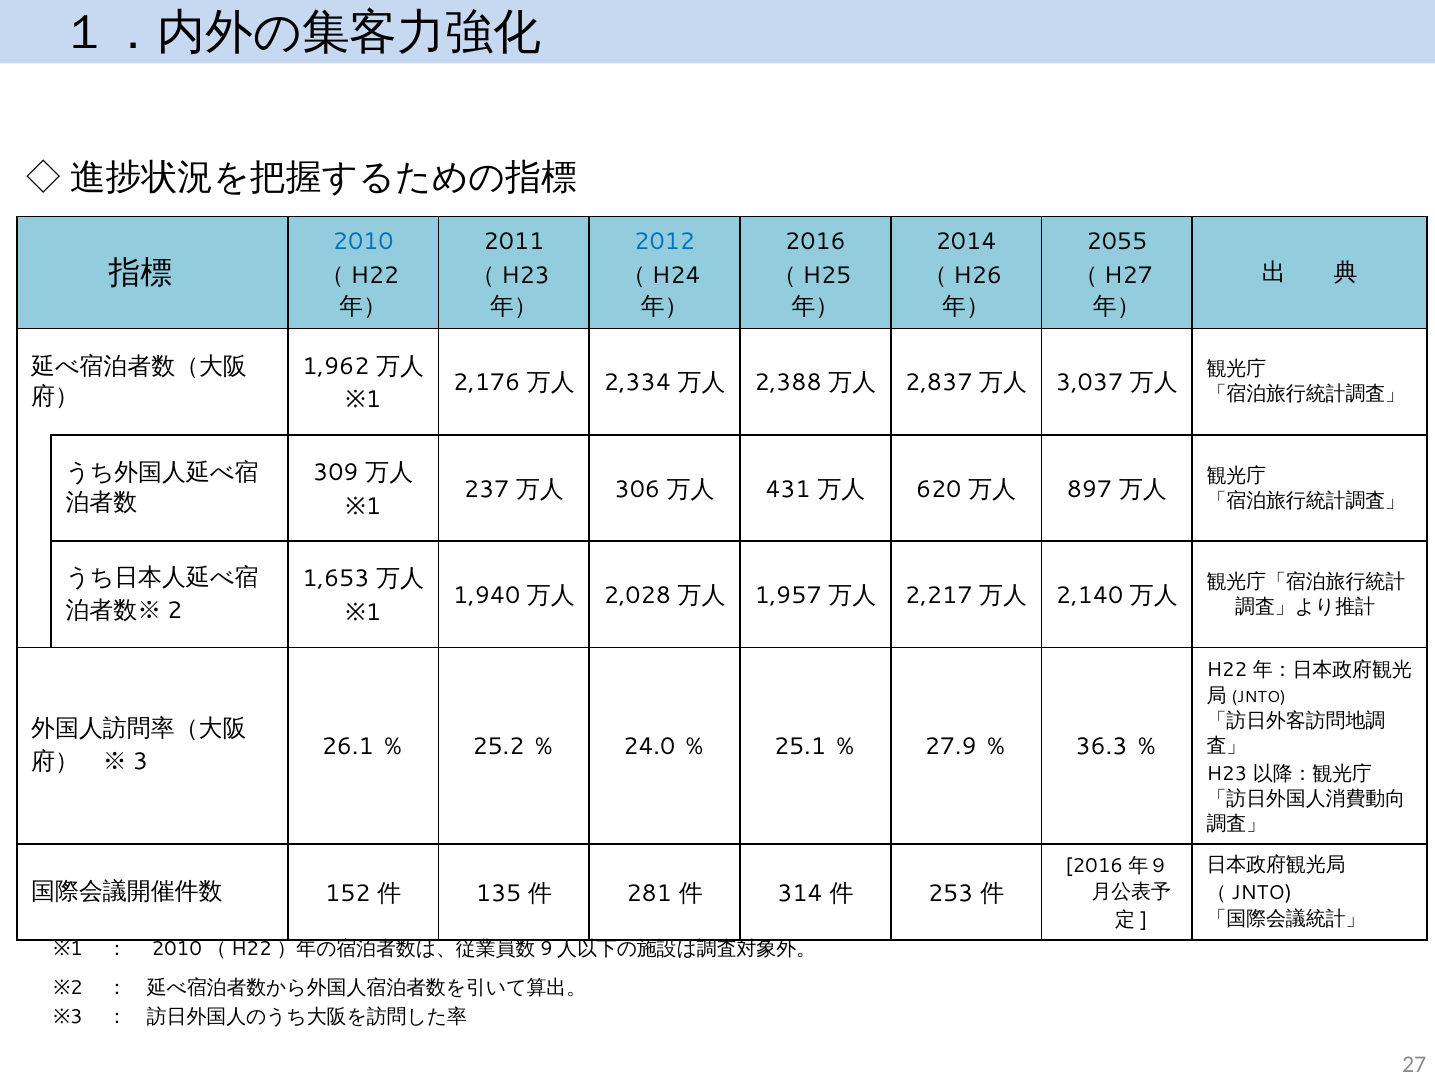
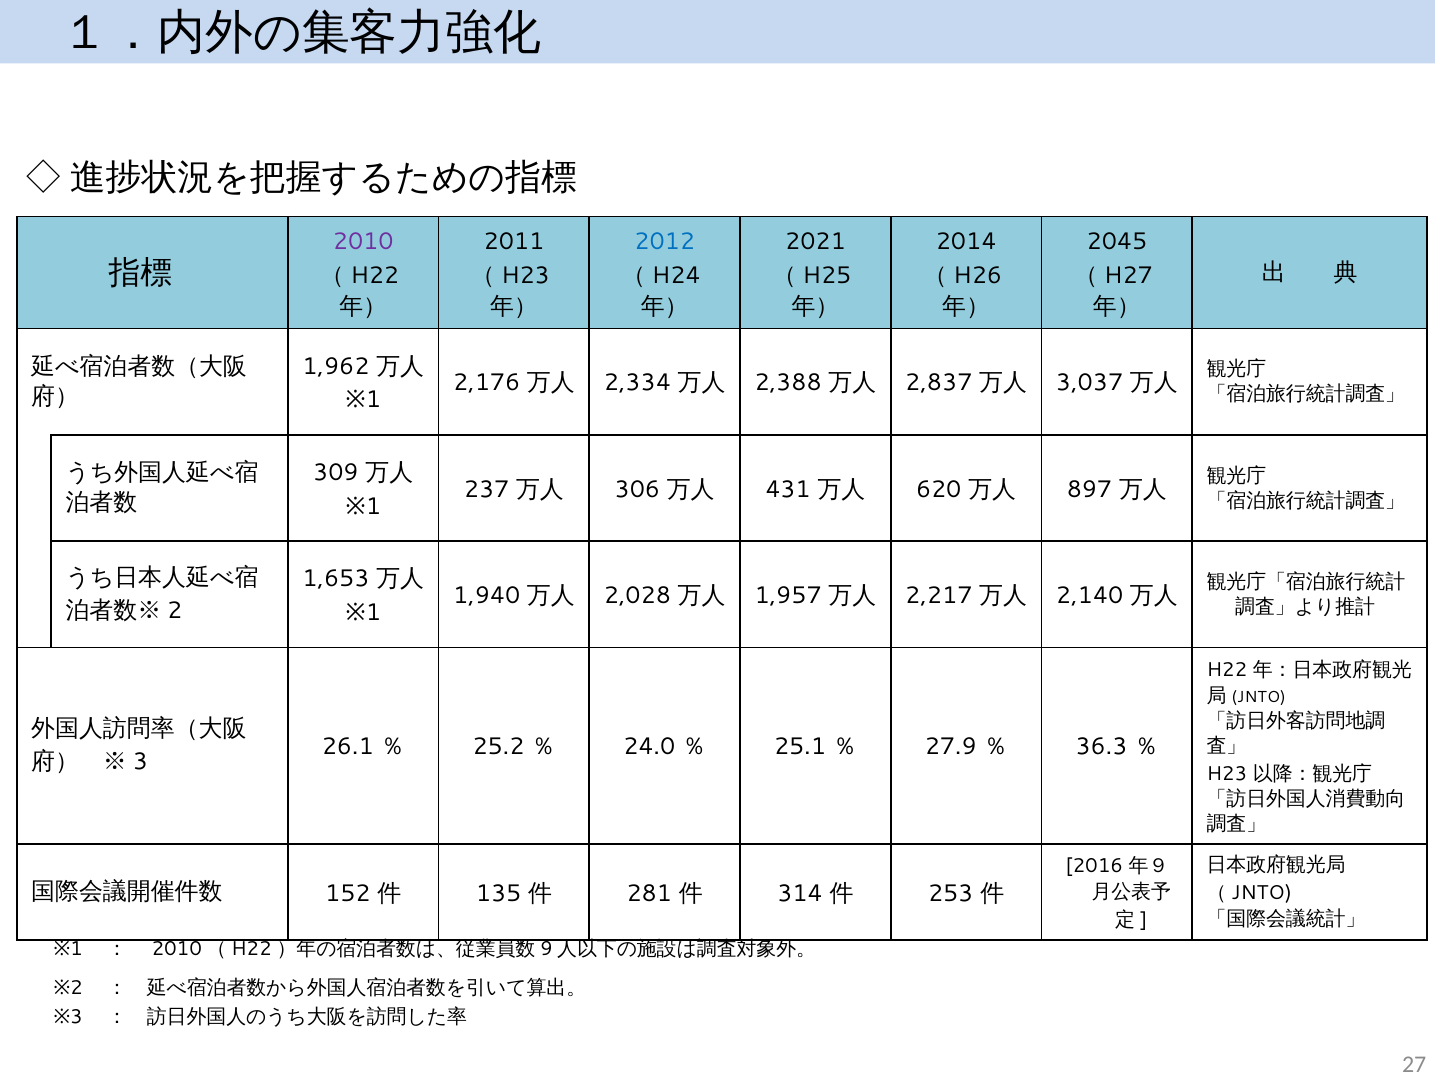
2010 colour: blue -> purple
2016 at (815, 242): 2016 -> 2021
2055: 2055 -> 2045
